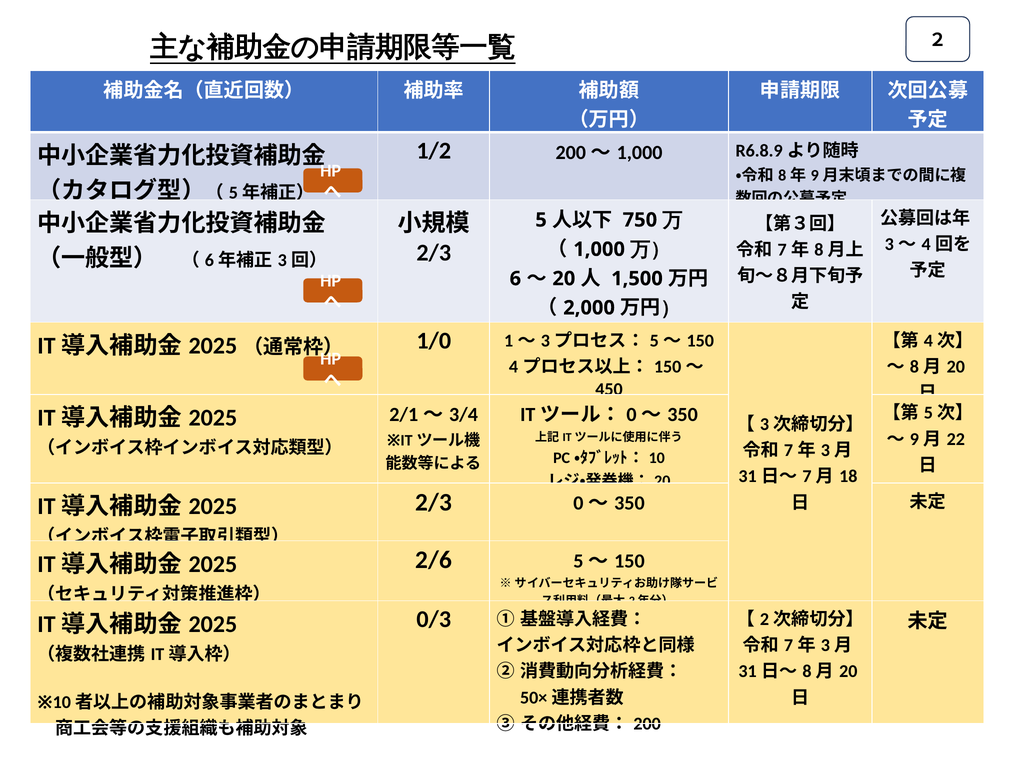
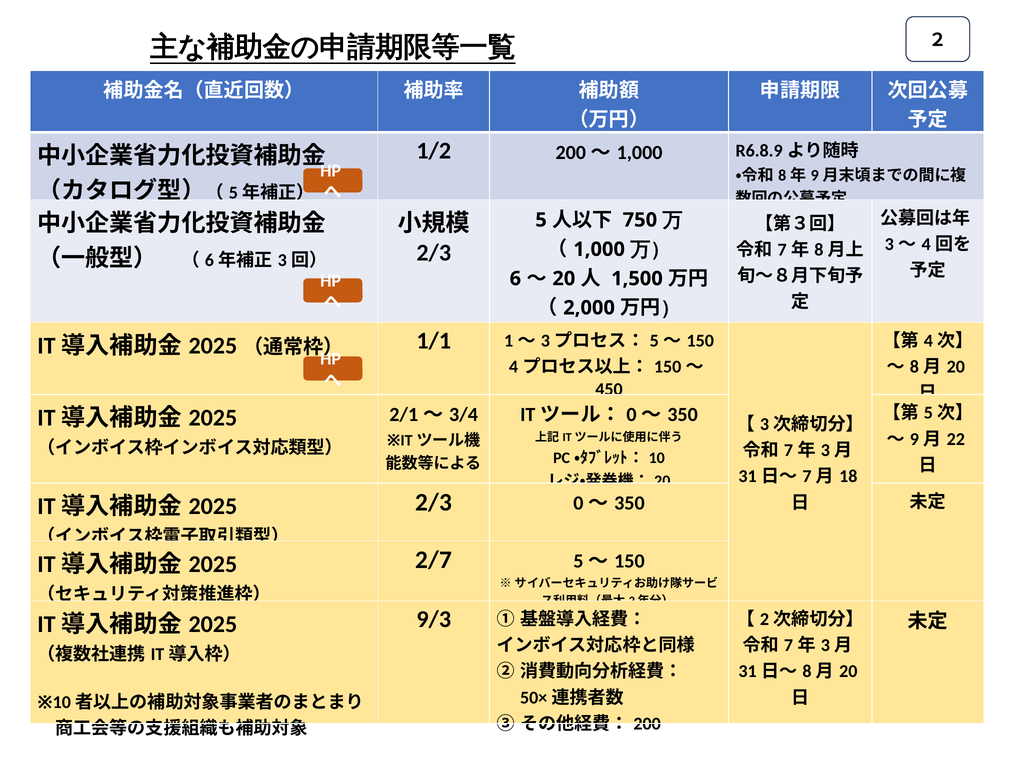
1/0: 1/0 -> 1/1
2/6: 2/6 -> 2/7
0/3: 0/3 -> 9/3
